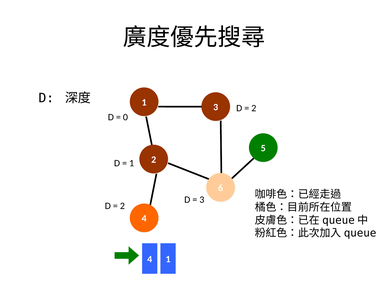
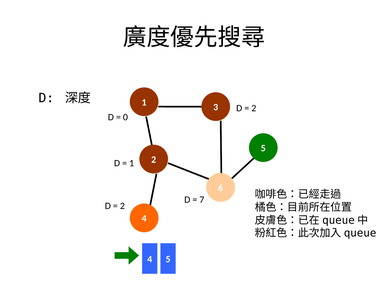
3 at (202, 200): 3 -> 7
4 1: 1 -> 5
